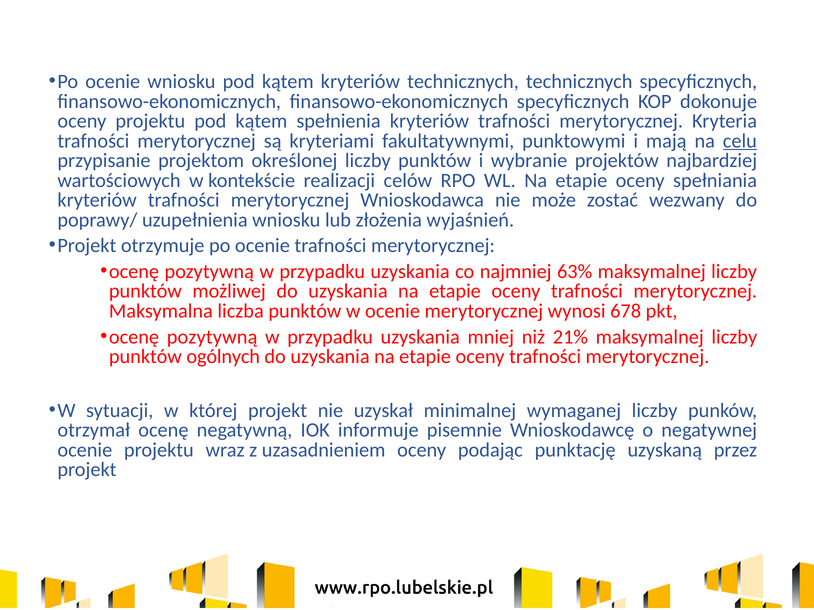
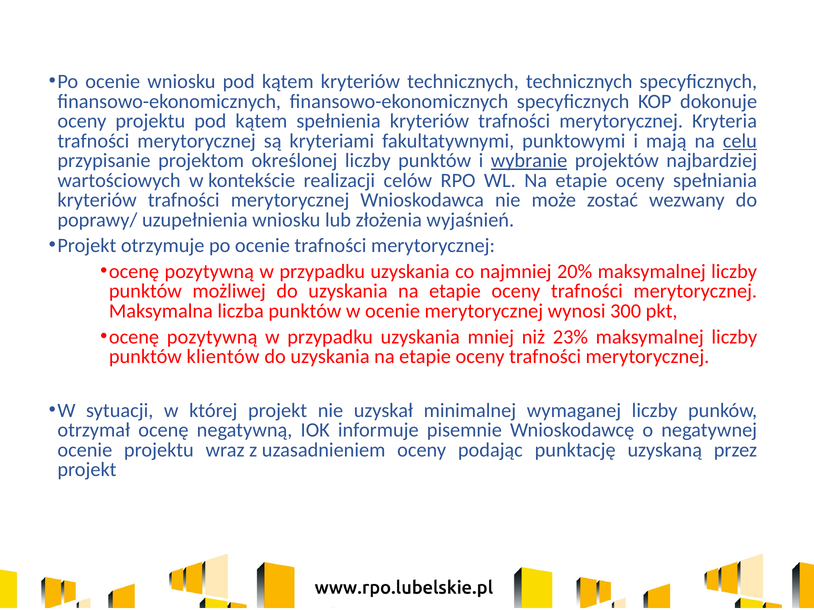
wybranie underline: none -> present
63%: 63% -> 20%
678: 678 -> 300
21%: 21% -> 23%
ogólnych: ogólnych -> klientów
